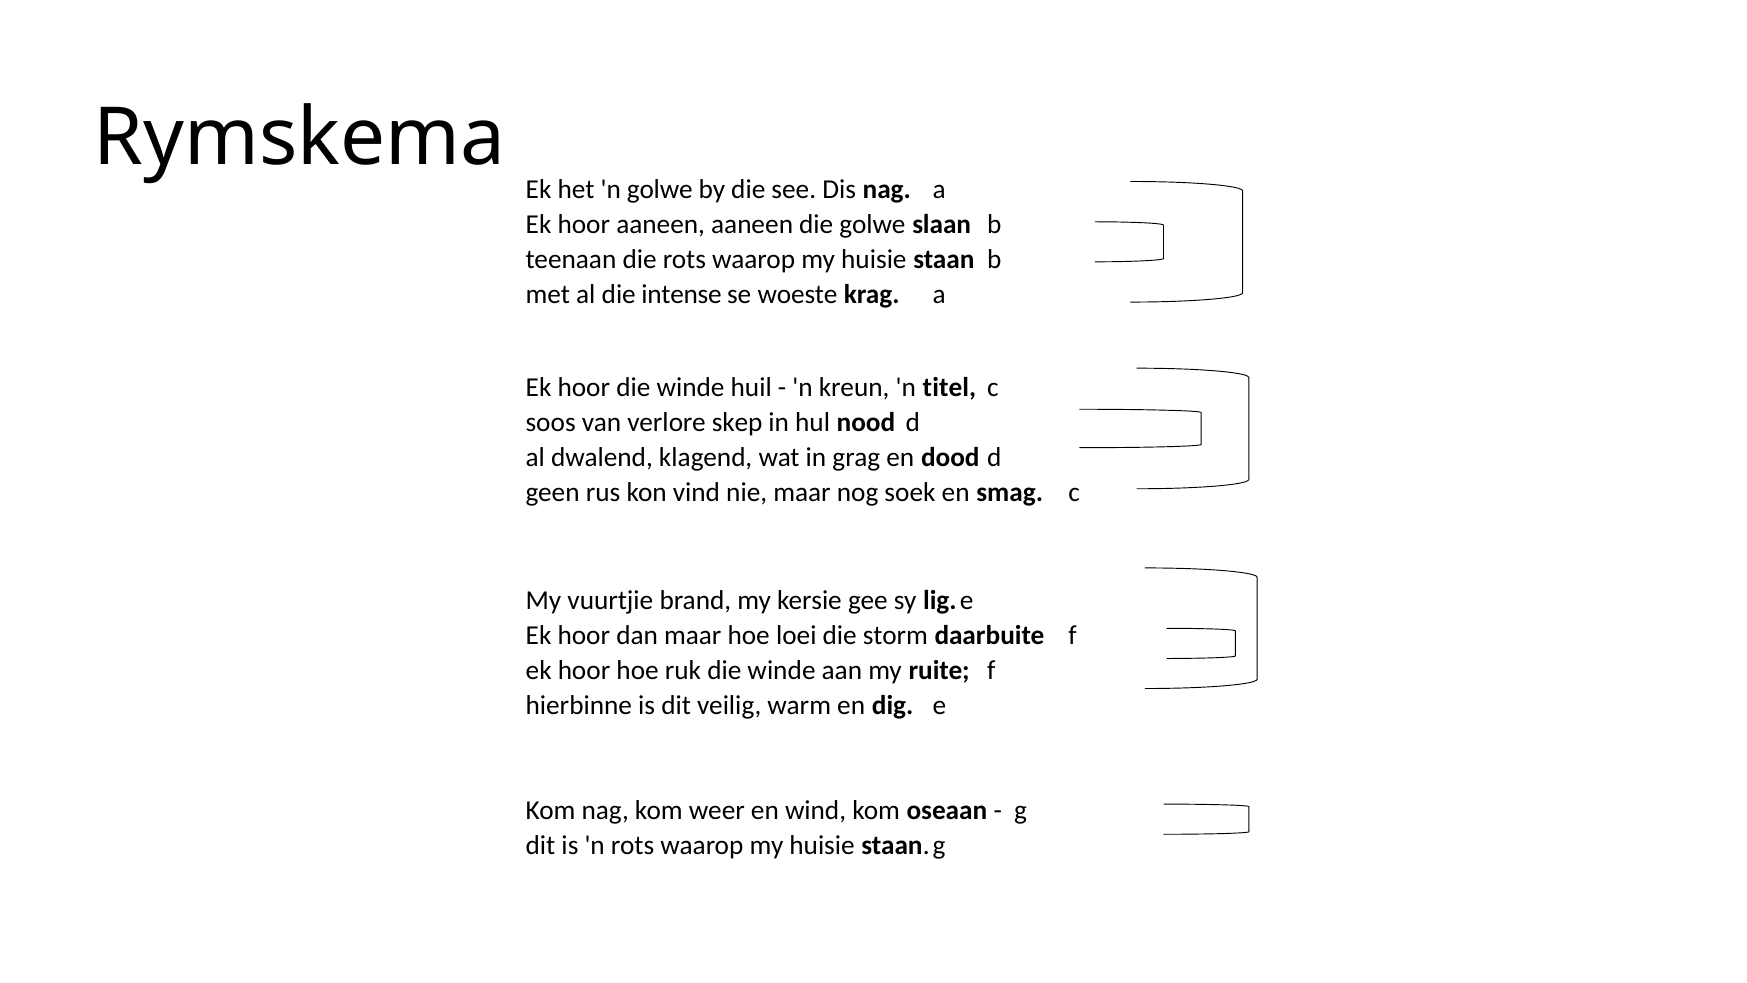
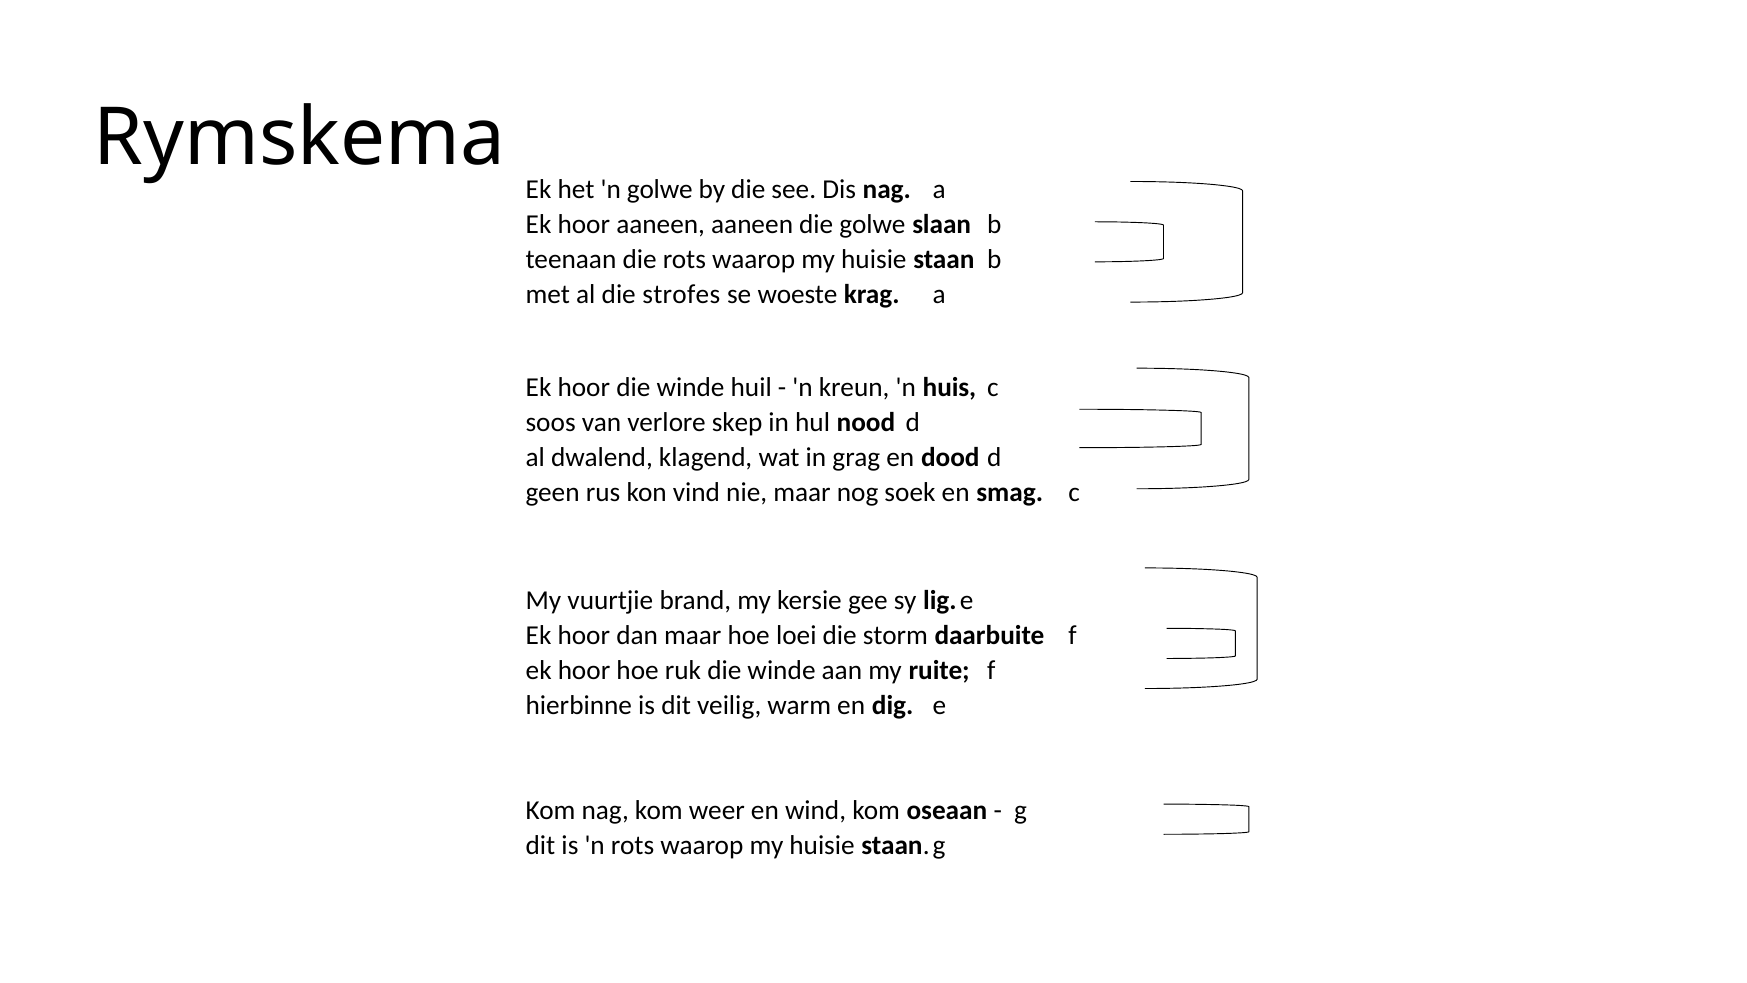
intense: intense -> strofes
titel: titel -> huis
